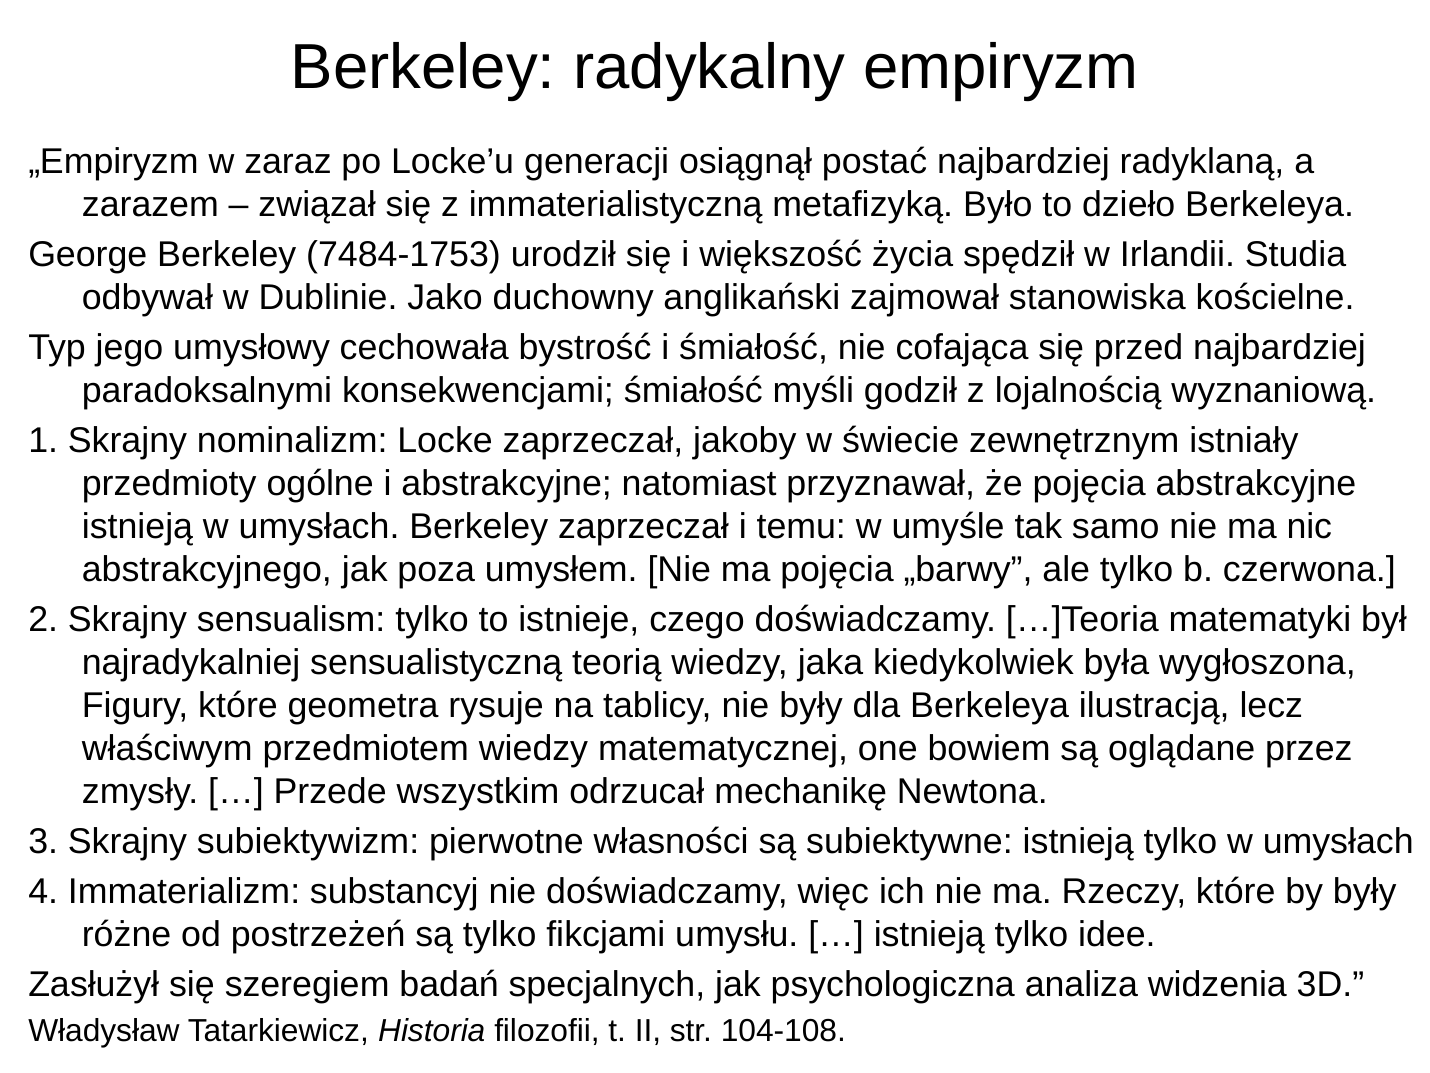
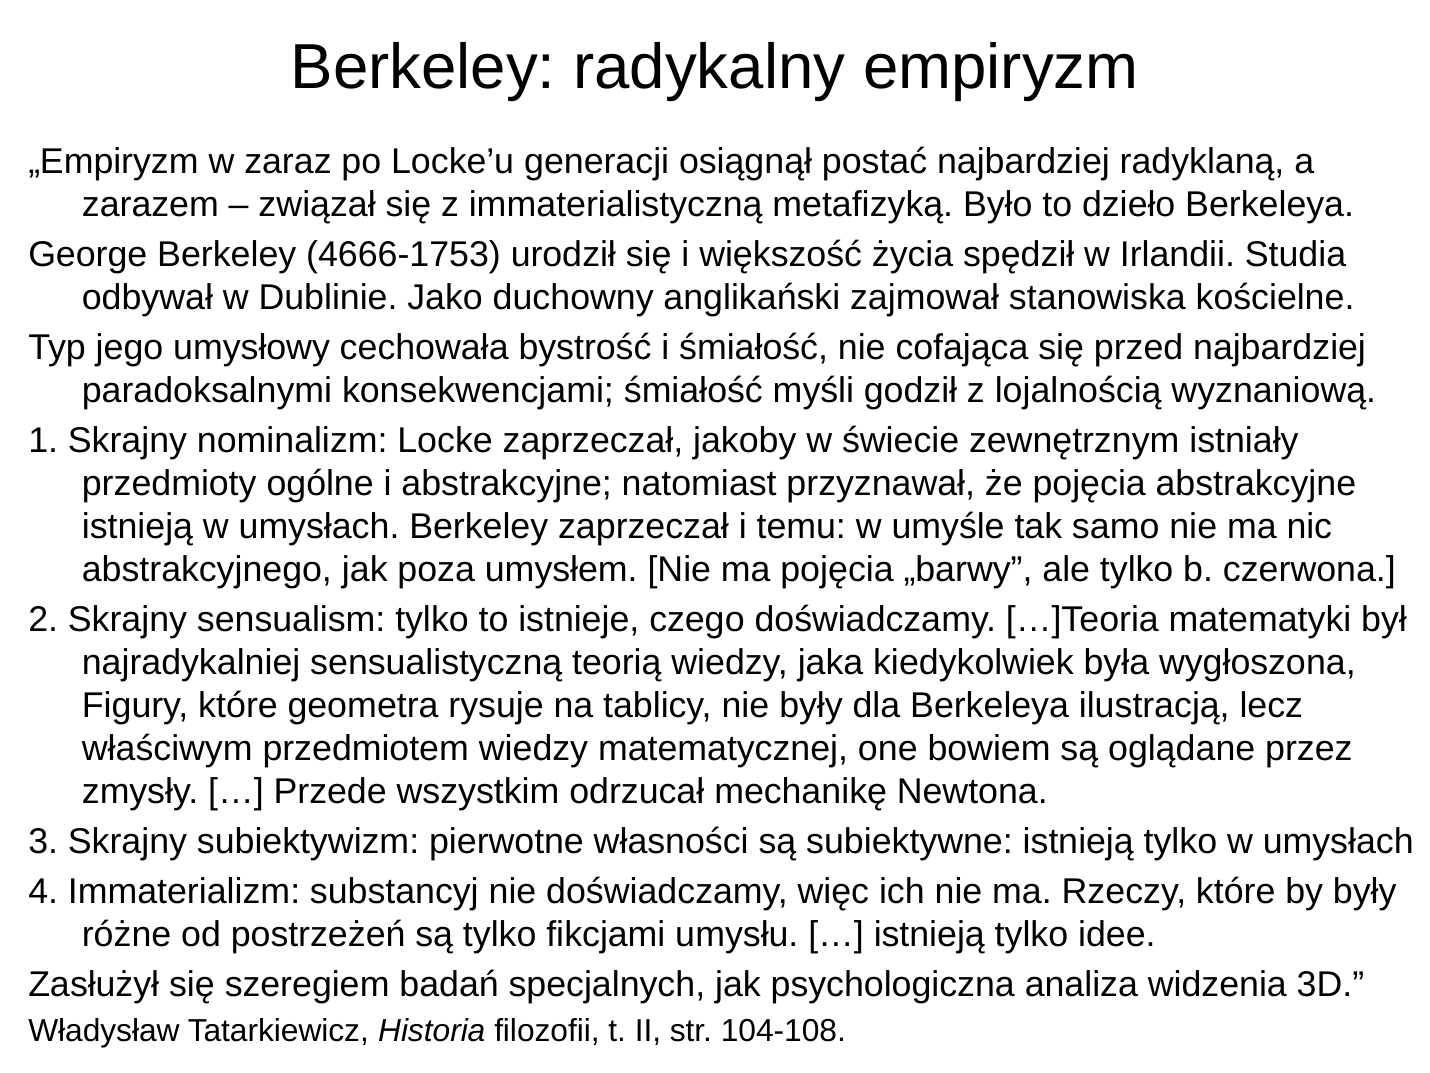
7484-1753: 7484-1753 -> 4666-1753
